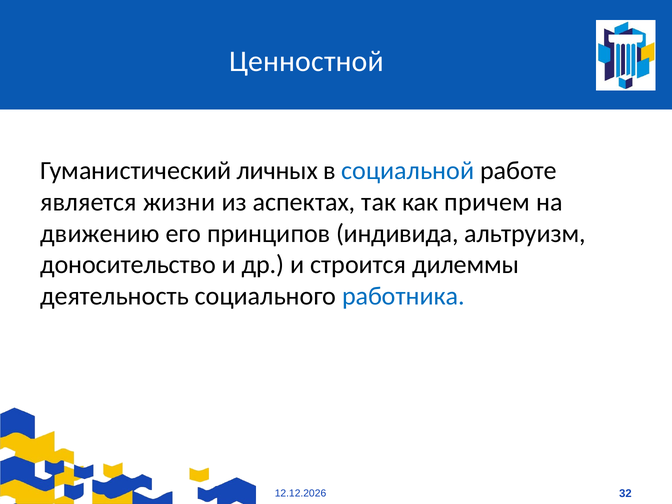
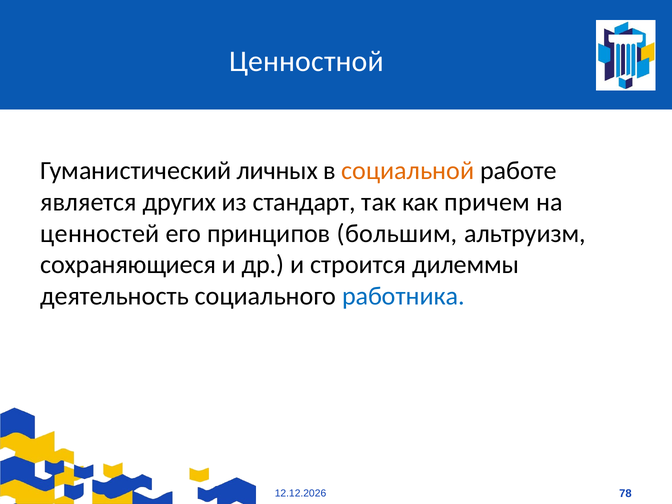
социальной colour: blue -> orange
жизни: жизни -> других
аспектах: аспектах -> стандарт
движению: движению -> ценностей
индивида: индивида -> большим
доносительство: доносительство -> сохраняющиеся
32: 32 -> 78
